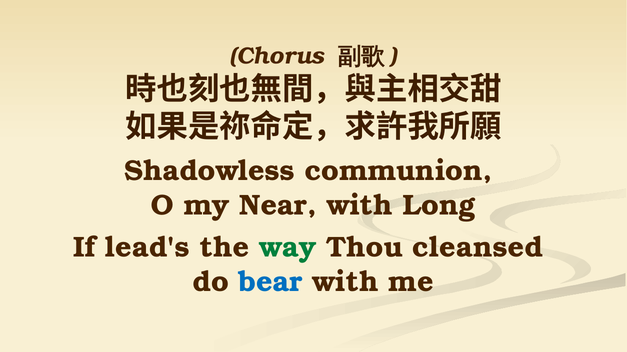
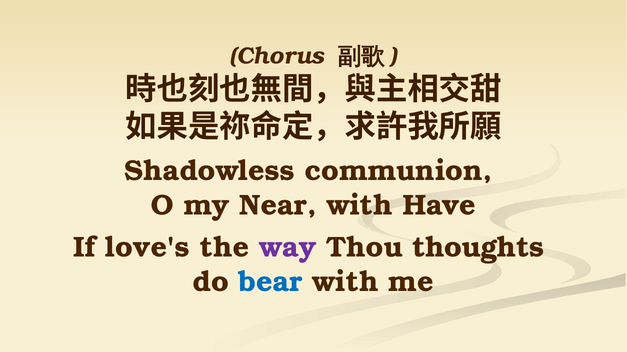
Long: Long -> Have
lead's: lead's -> love's
way colour: green -> purple
cleansed: cleansed -> thoughts
